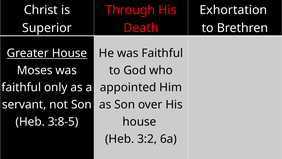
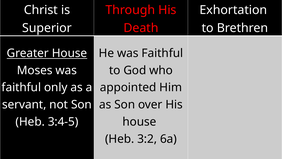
3:8-5: 3:8-5 -> 3:4-5
